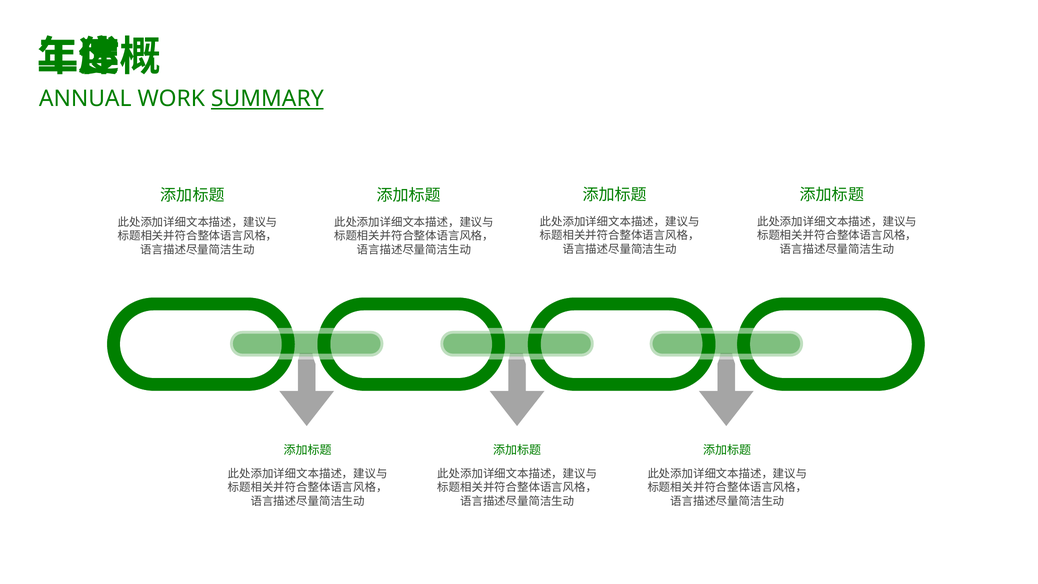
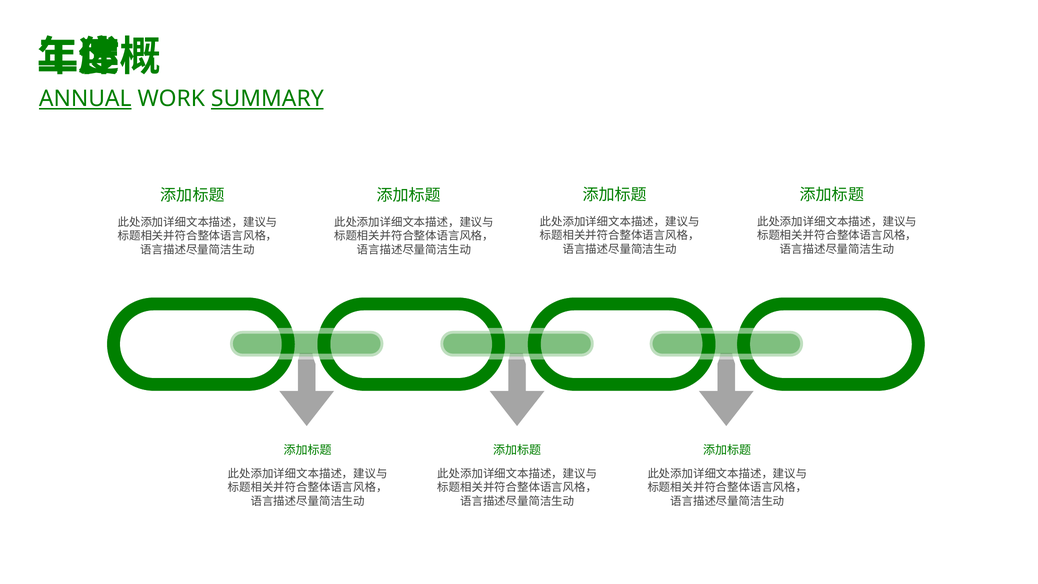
ANNUAL underline: none -> present
